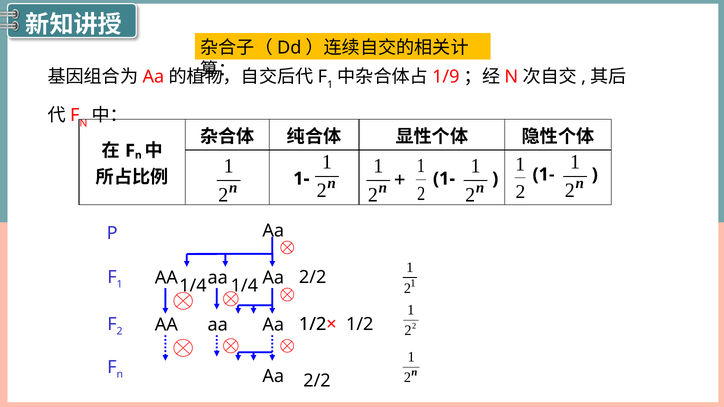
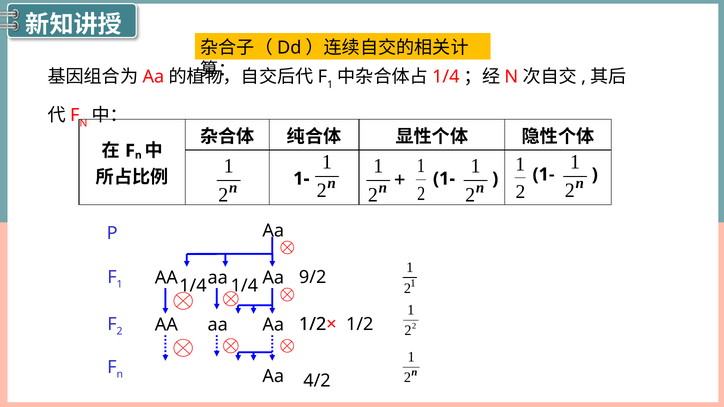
1/9 at (446, 77): 1/9 -> 1/4
2/2 at (313, 277): 2/2 -> 9/2
2/2 at (317, 381): 2/2 -> 4/2
